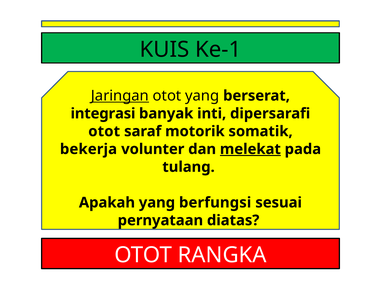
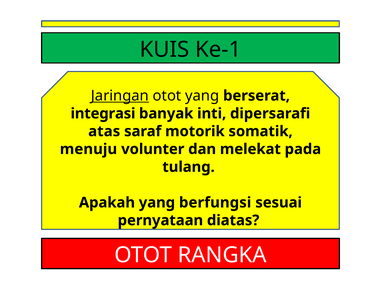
otot at (104, 131): otot -> atas
bekerja: bekerja -> menuju
melekat underline: present -> none
